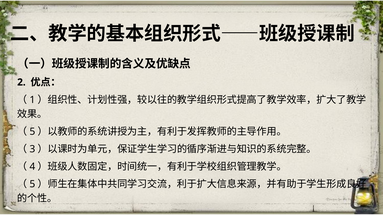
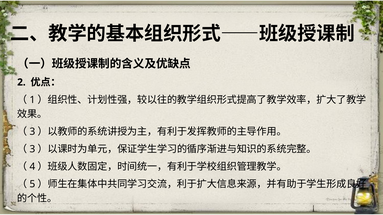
5 at (32, 132): 5 -> 3
